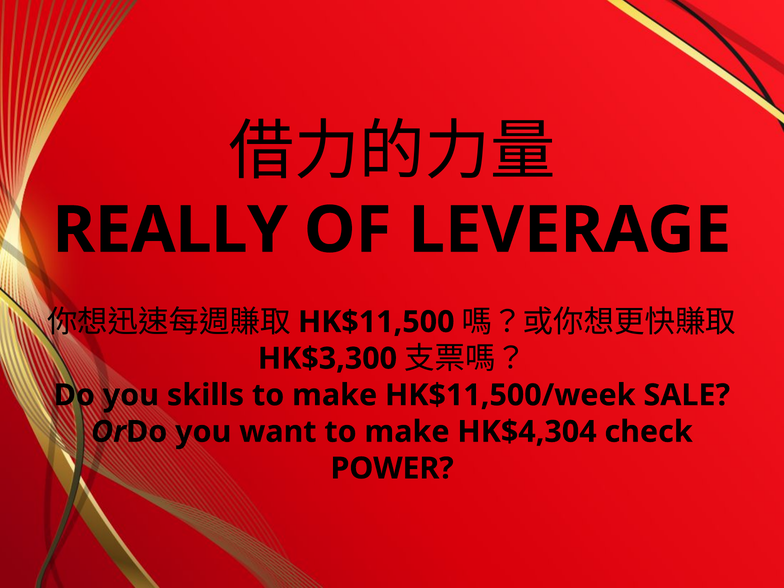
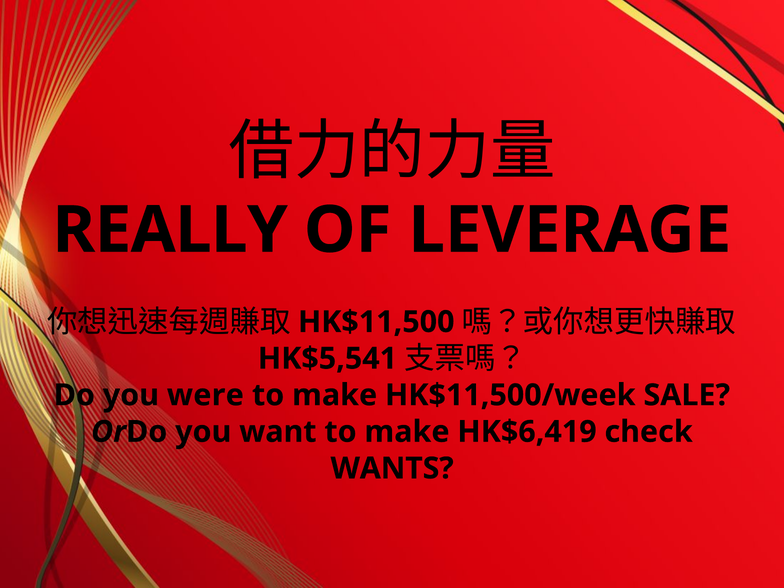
HK$3,300: HK$3,300 -> HK$5,541
skills: skills -> were
HK$4,304: HK$4,304 -> HK$6,419
POWER: POWER -> WANTS
